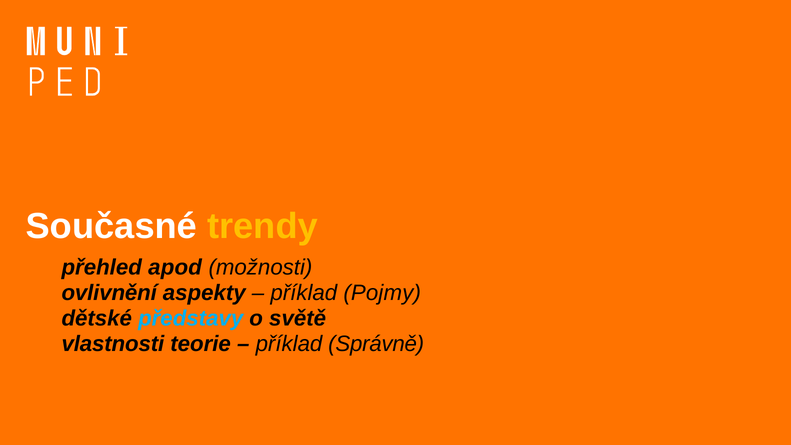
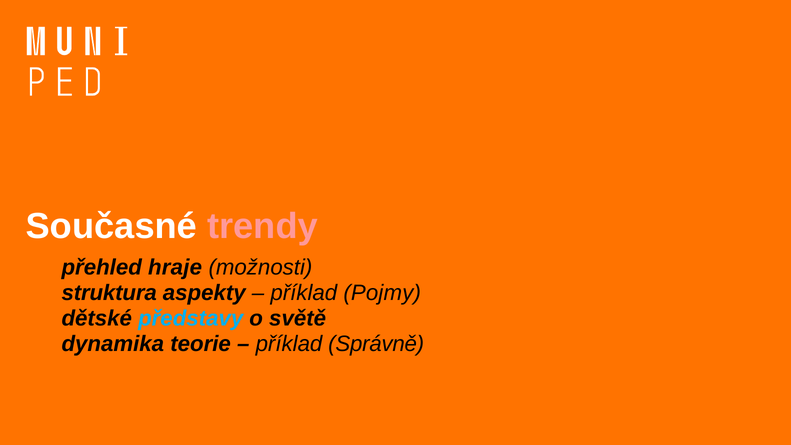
trendy colour: yellow -> pink
apod: apod -> hraje
ovlivnění: ovlivnění -> struktura
vlastnosti: vlastnosti -> dynamika
